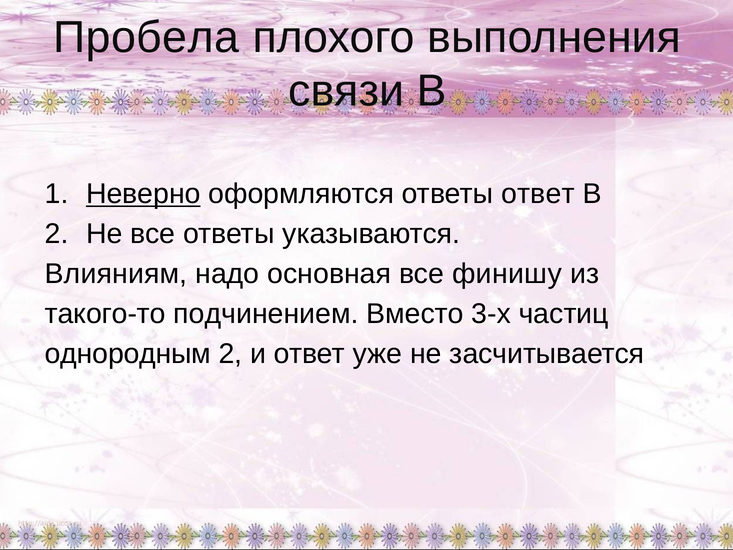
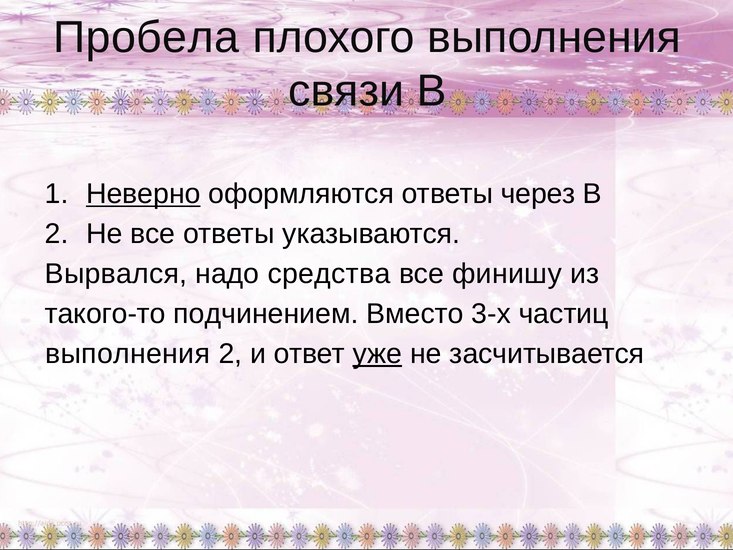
ответы ответ: ответ -> через
Влияниям: Влияниям -> Вырвался
основная: основная -> средства
однородным at (128, 354): однородным -> выполнения
уже underline: none -> present
